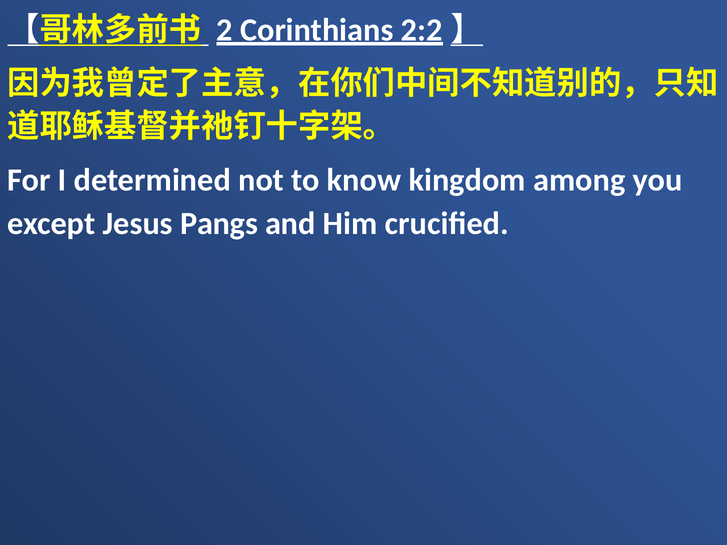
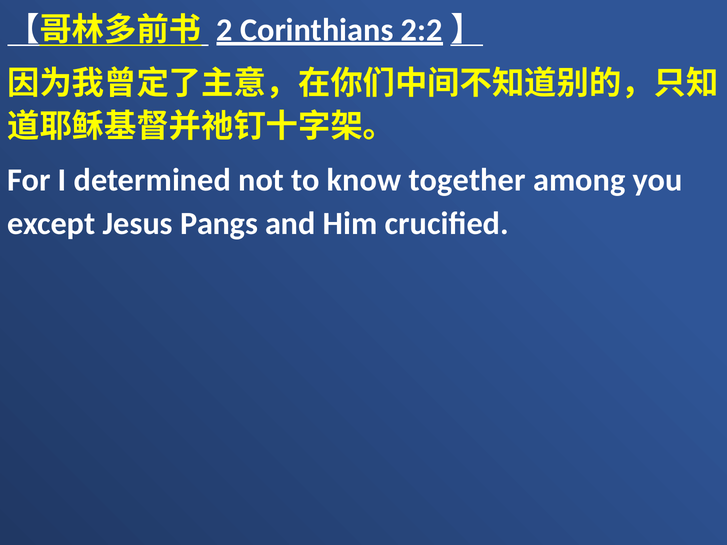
kingdom: kingdom -> together
